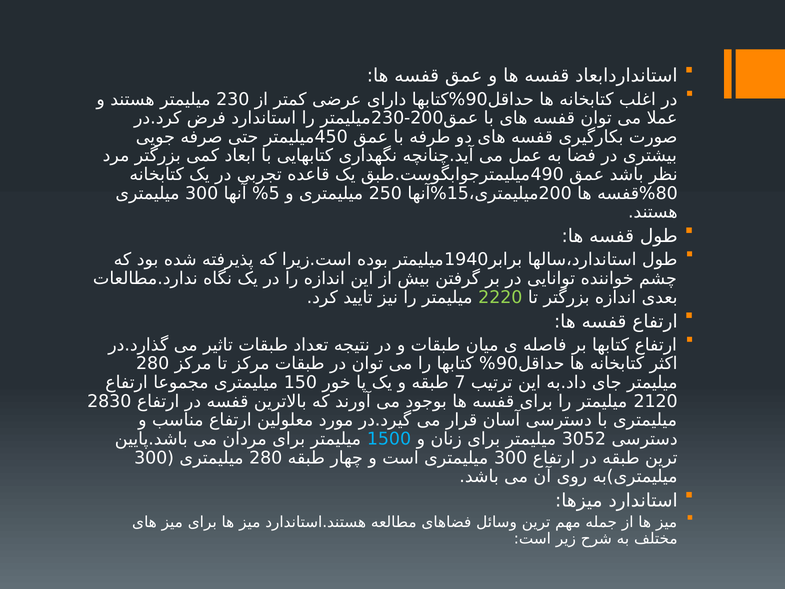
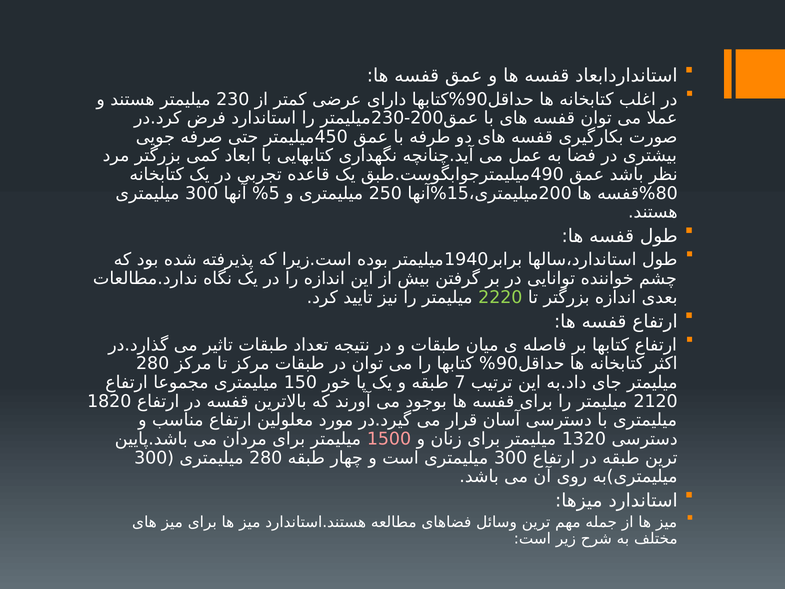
2830: 2830 -> 1820
1500 colour: light blue -> pink
3052: 3052 -> 1320
